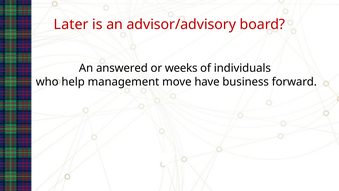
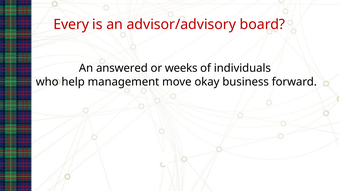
Later: Later -> Every
have: have -> okay
